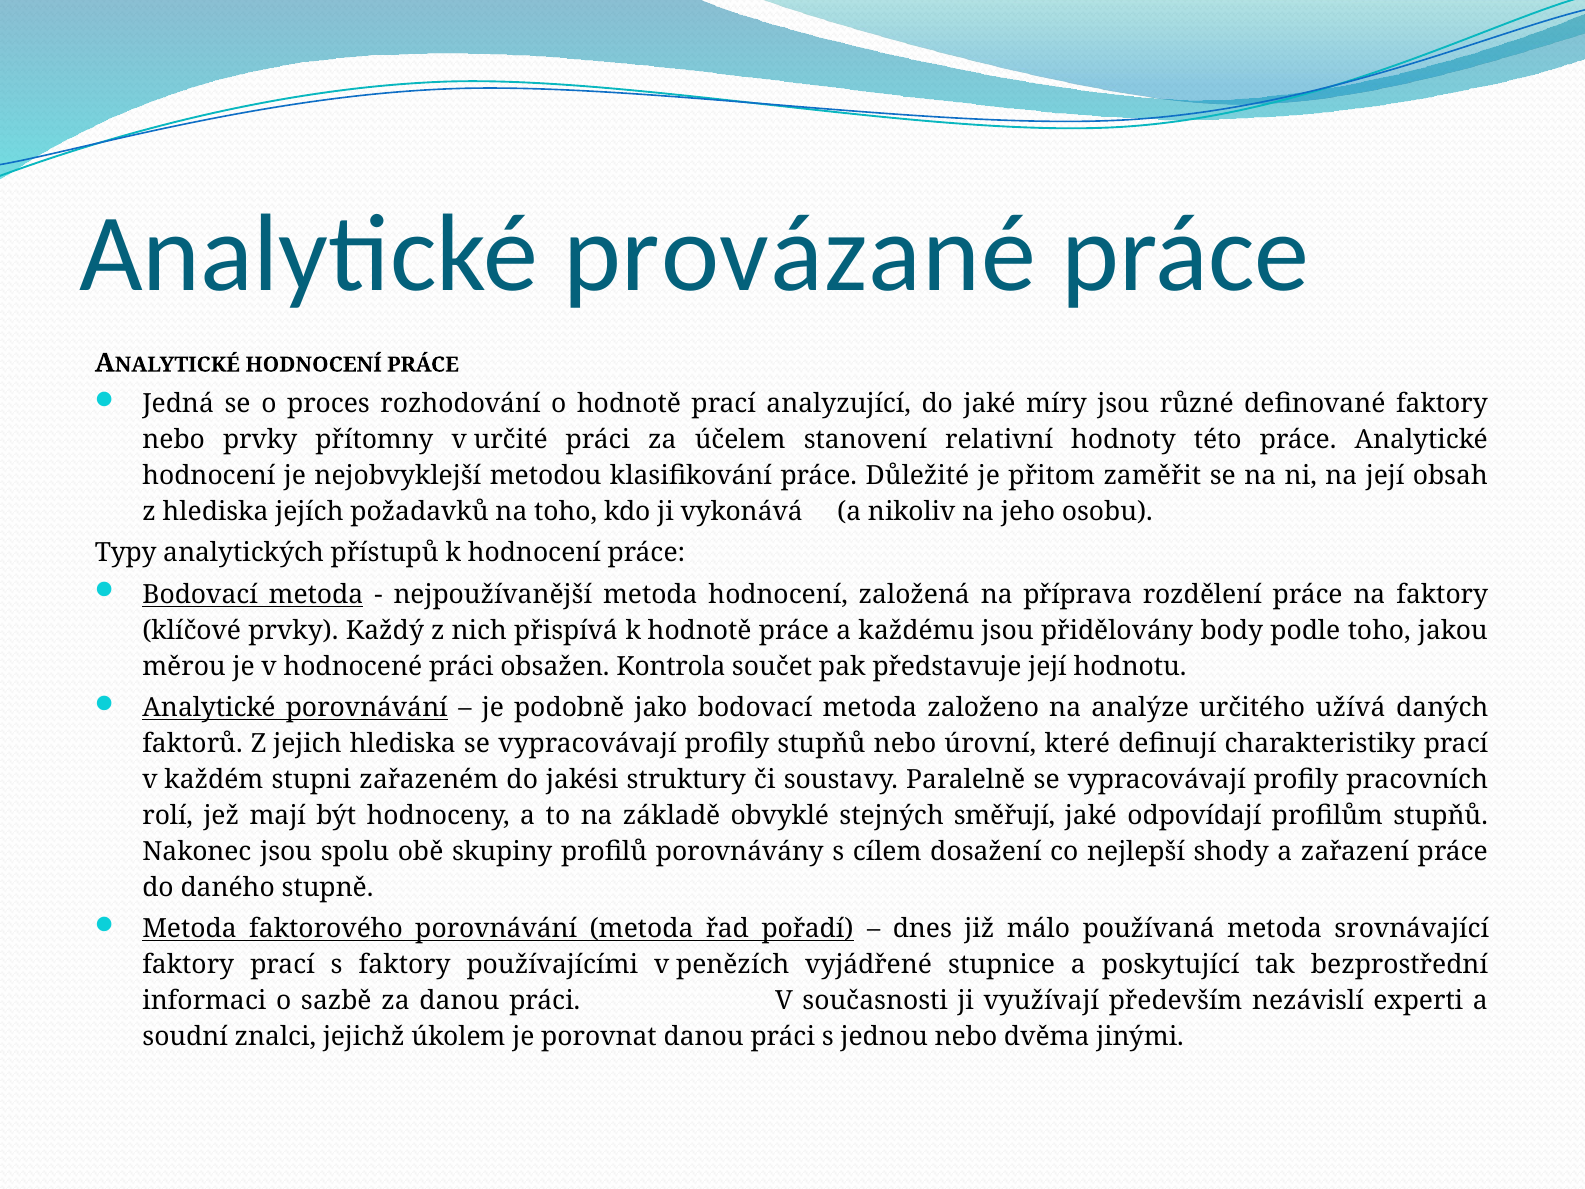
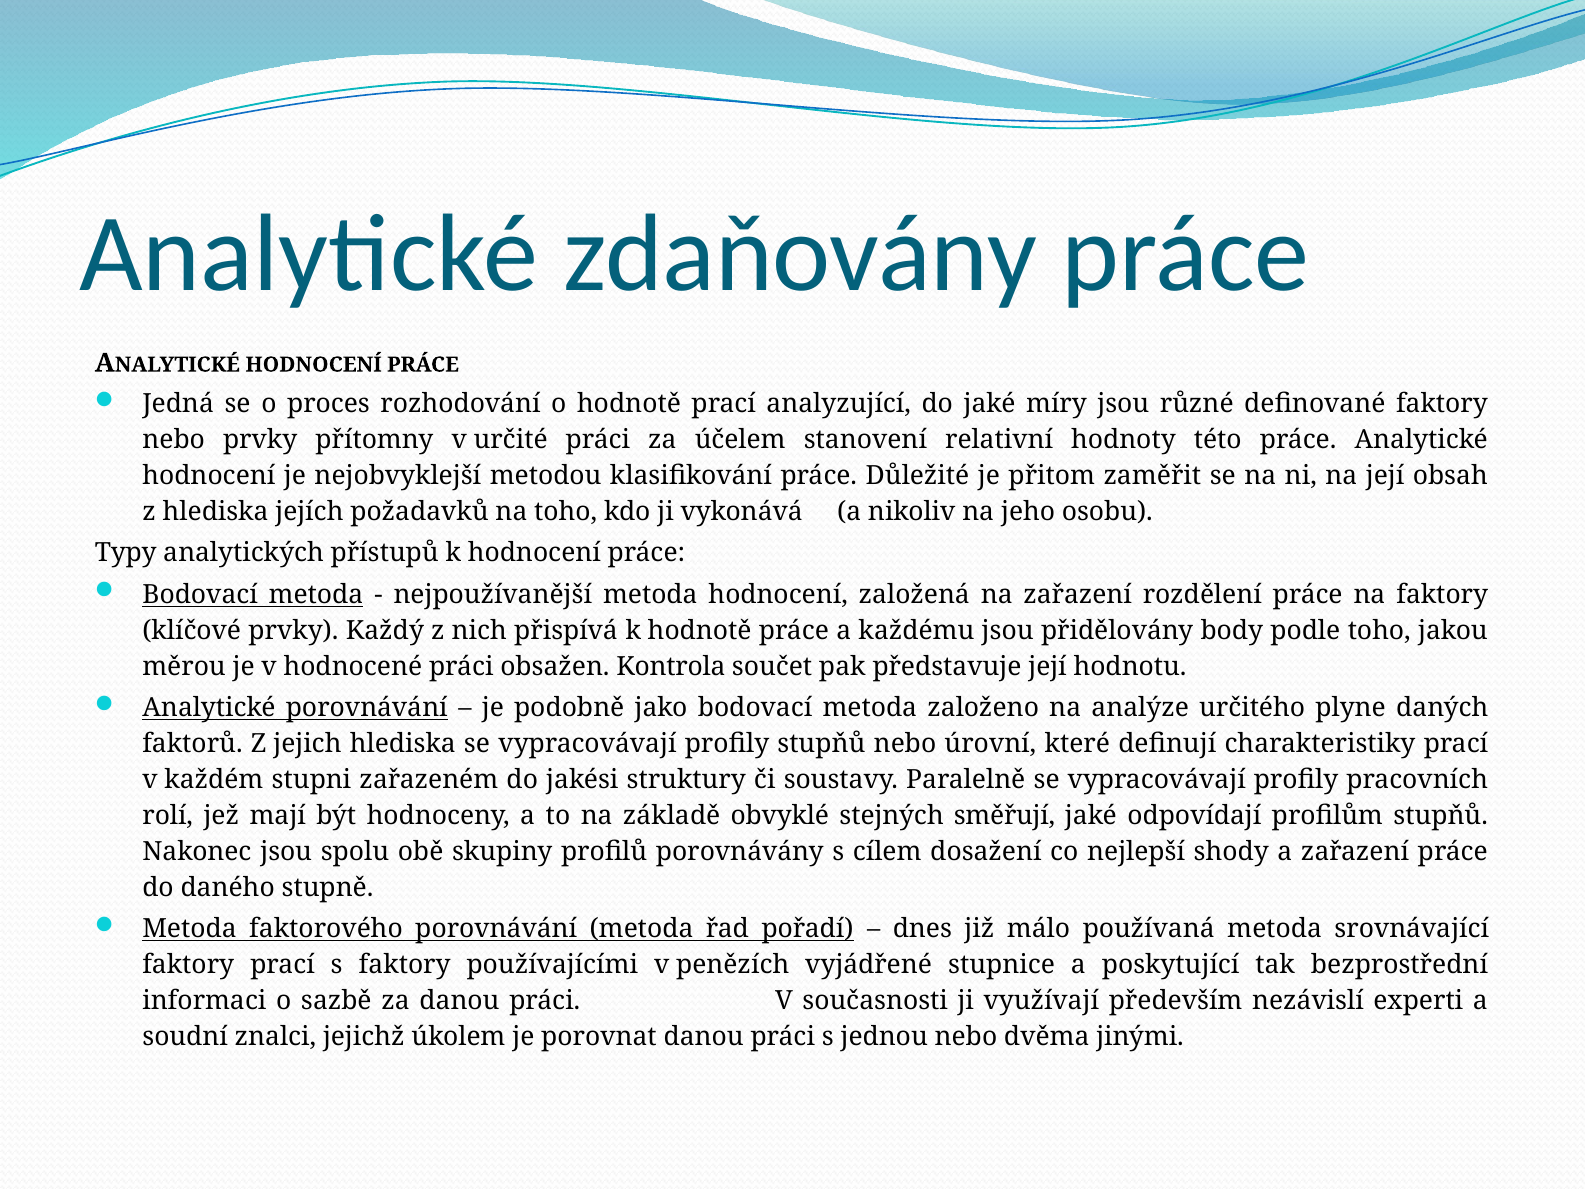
provázané: provázané -> zdaňovány
na příprava: příprava -> zařazení
užívá: užívá -> plyne
